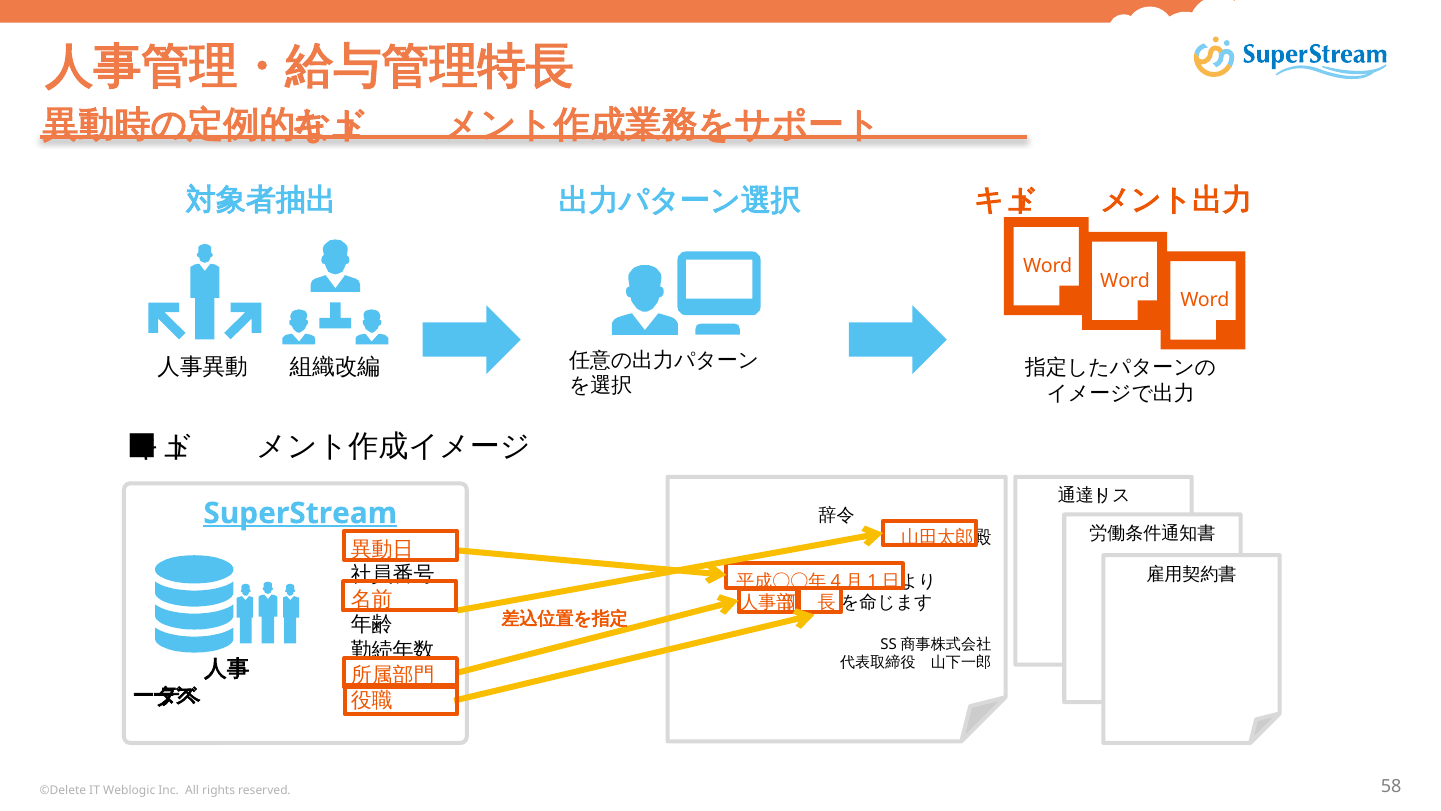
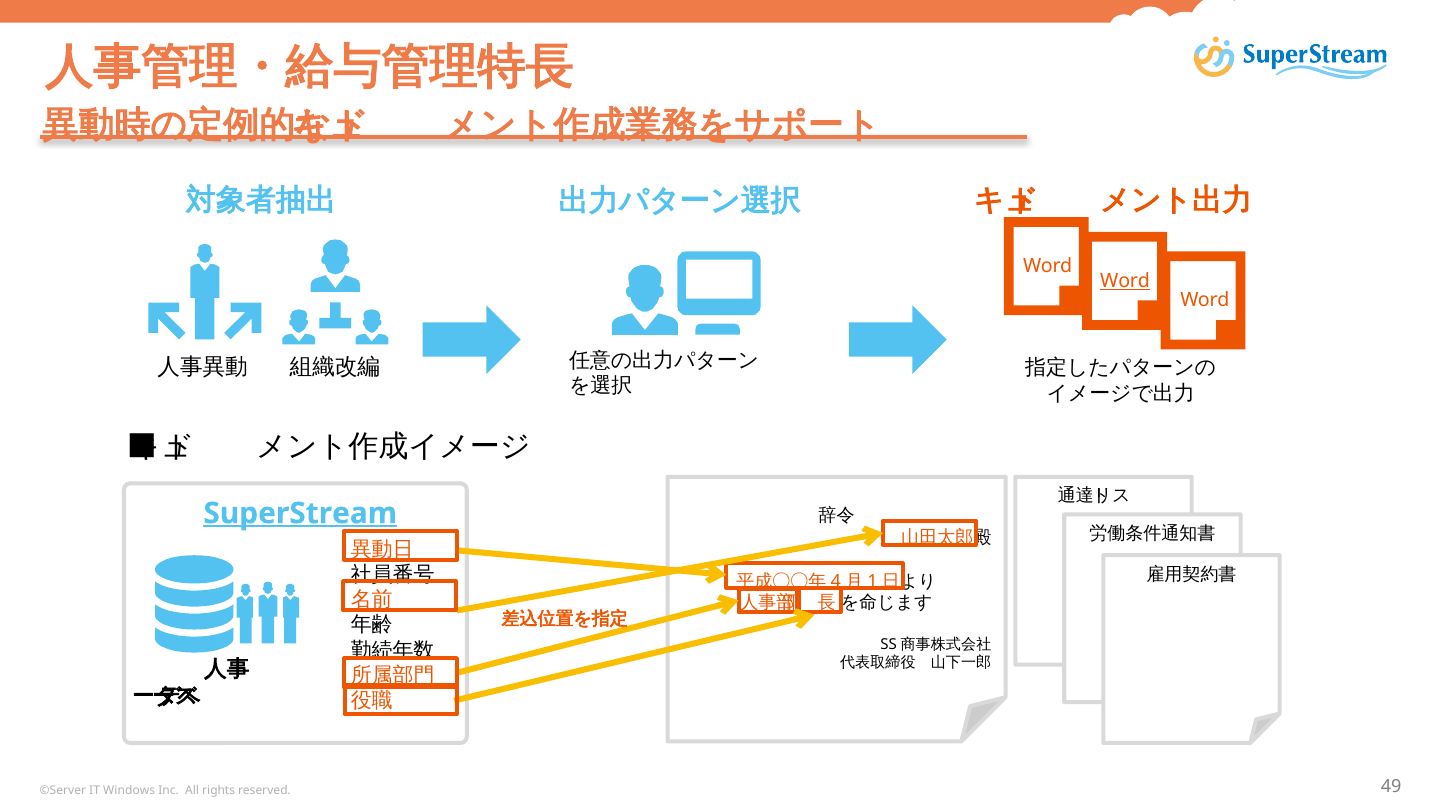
Word at (1125, 281) underline: none -> present
©Delete: ©Delete -> ©Server
Weblogic: Weblogic -> Windows
58: 58 -> 49
